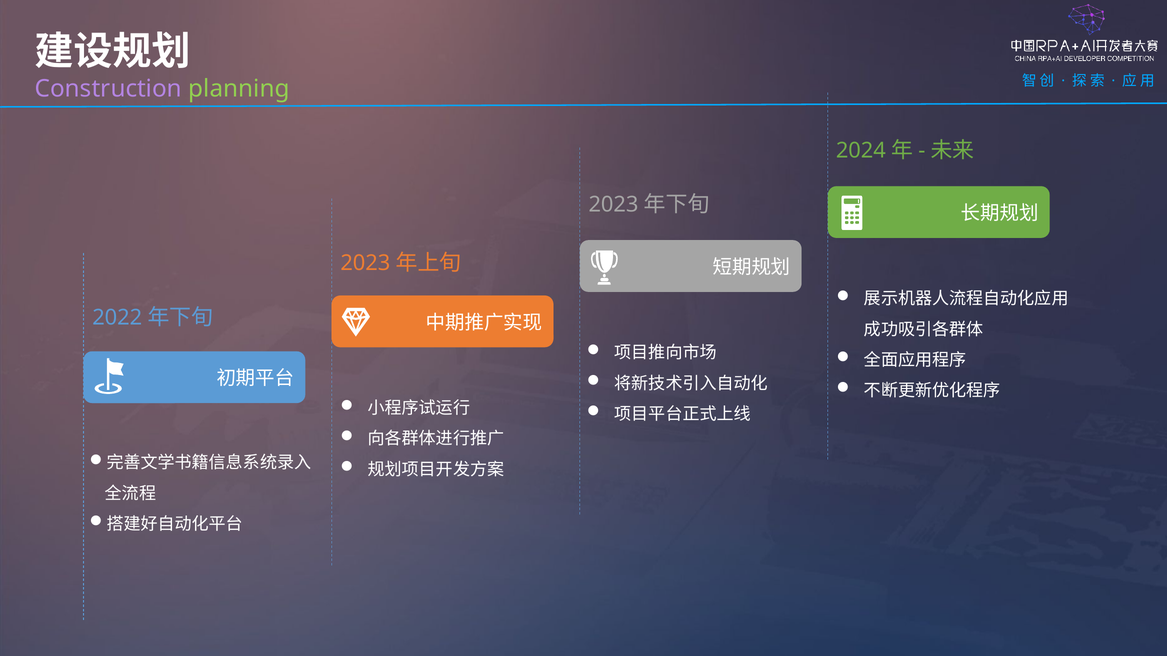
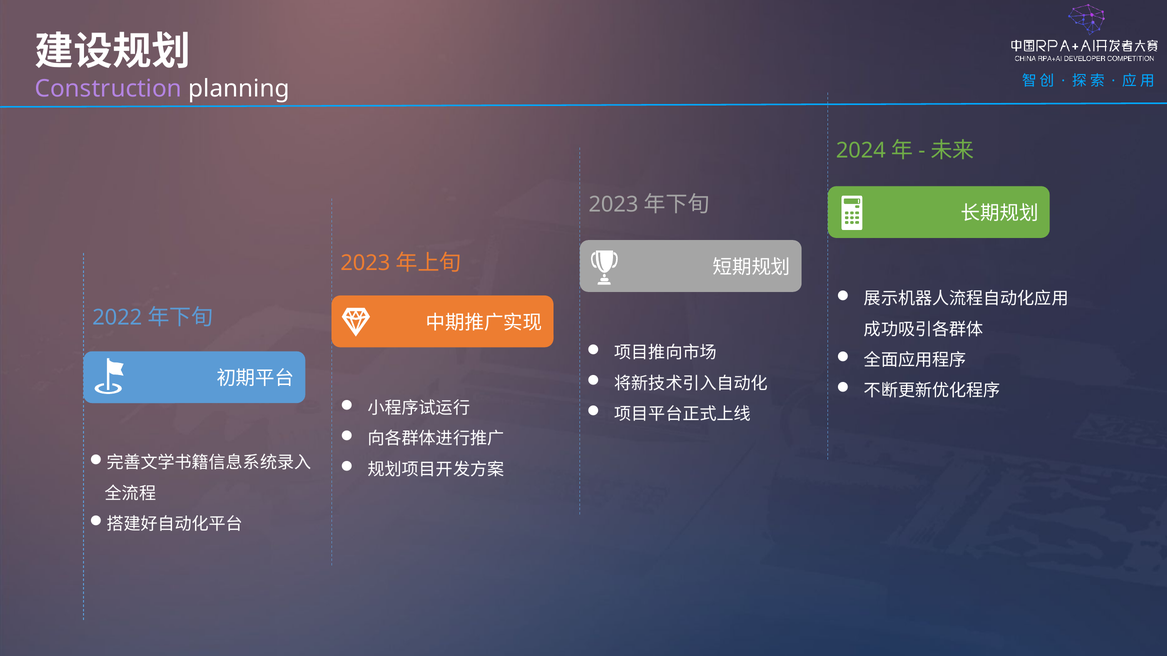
planning colour: light green -> white
